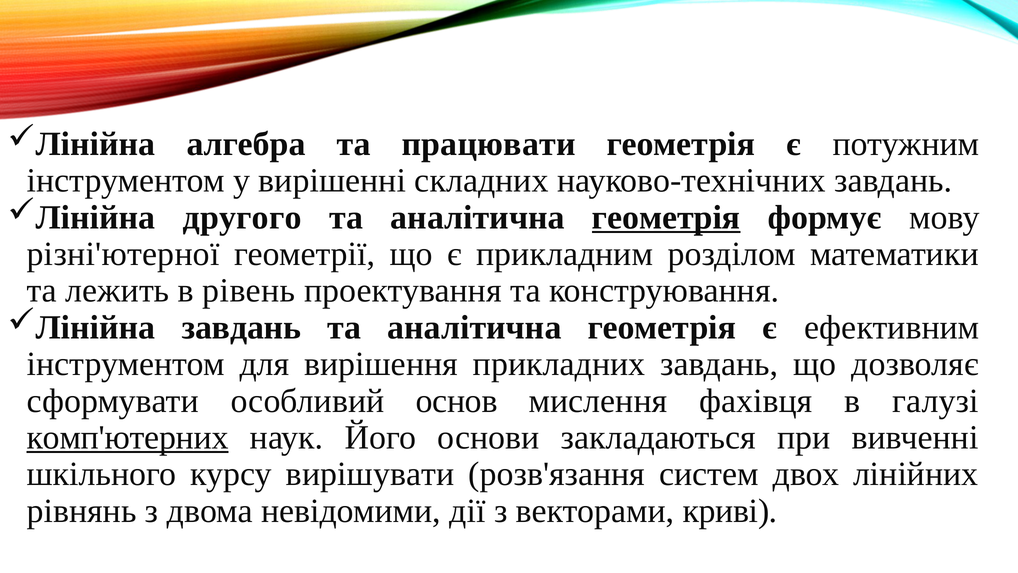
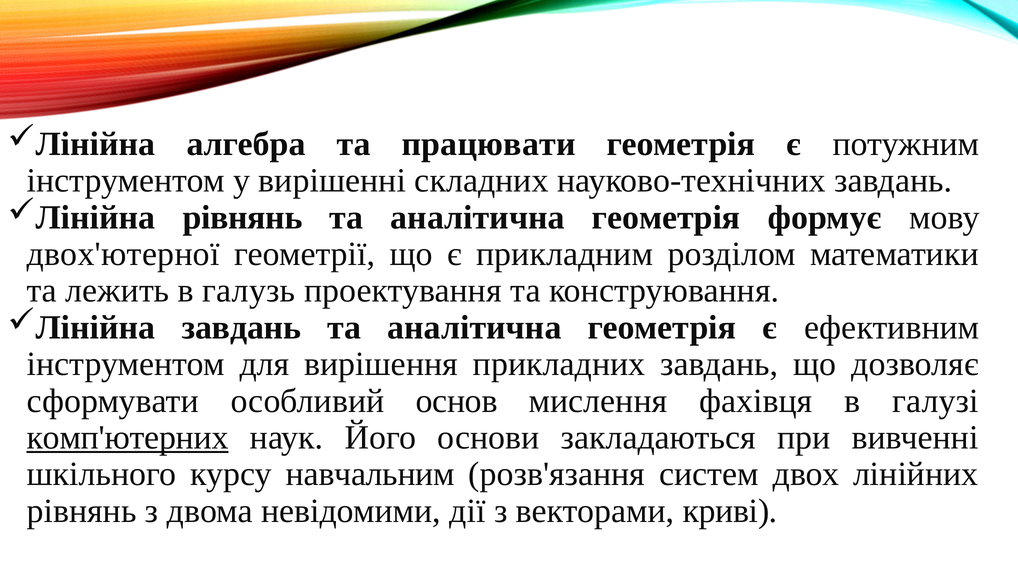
другого at (242, 217): другого -> рівнянь
геометрія at (666, 217) underline: present -> none
різні'ютерної: різні'ютерної -> двох'ютерної
рівень: рівень -> галузь
вирішувати: вирішувати -> навчальним
